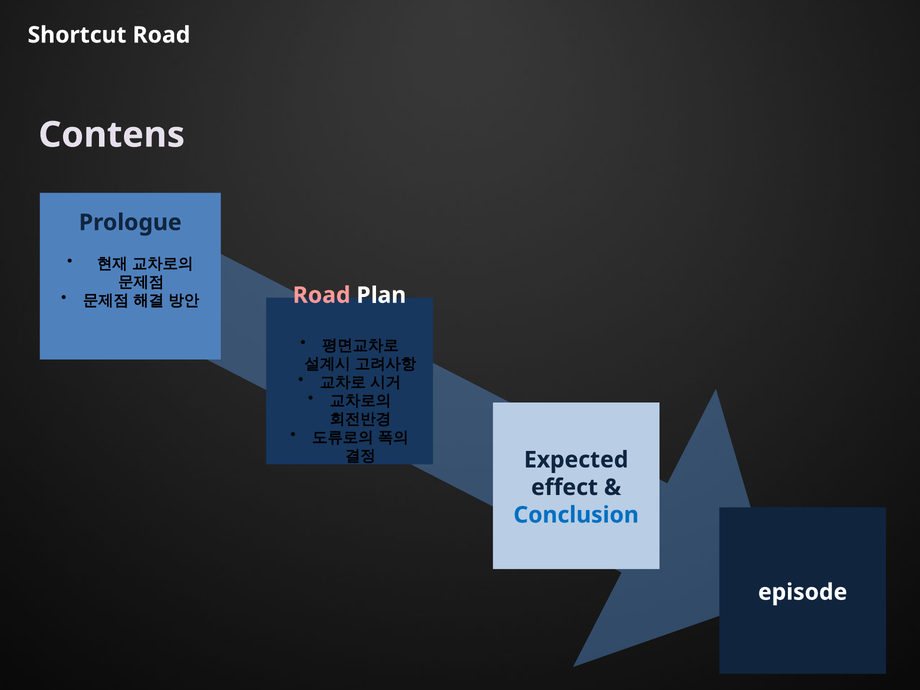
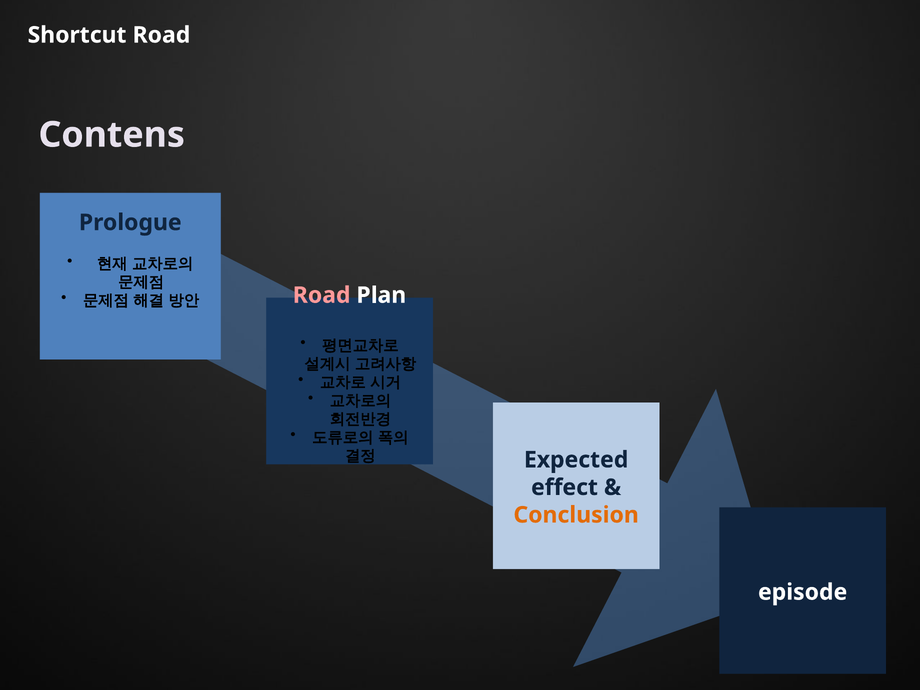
Conclusion colour: blue -> orange
